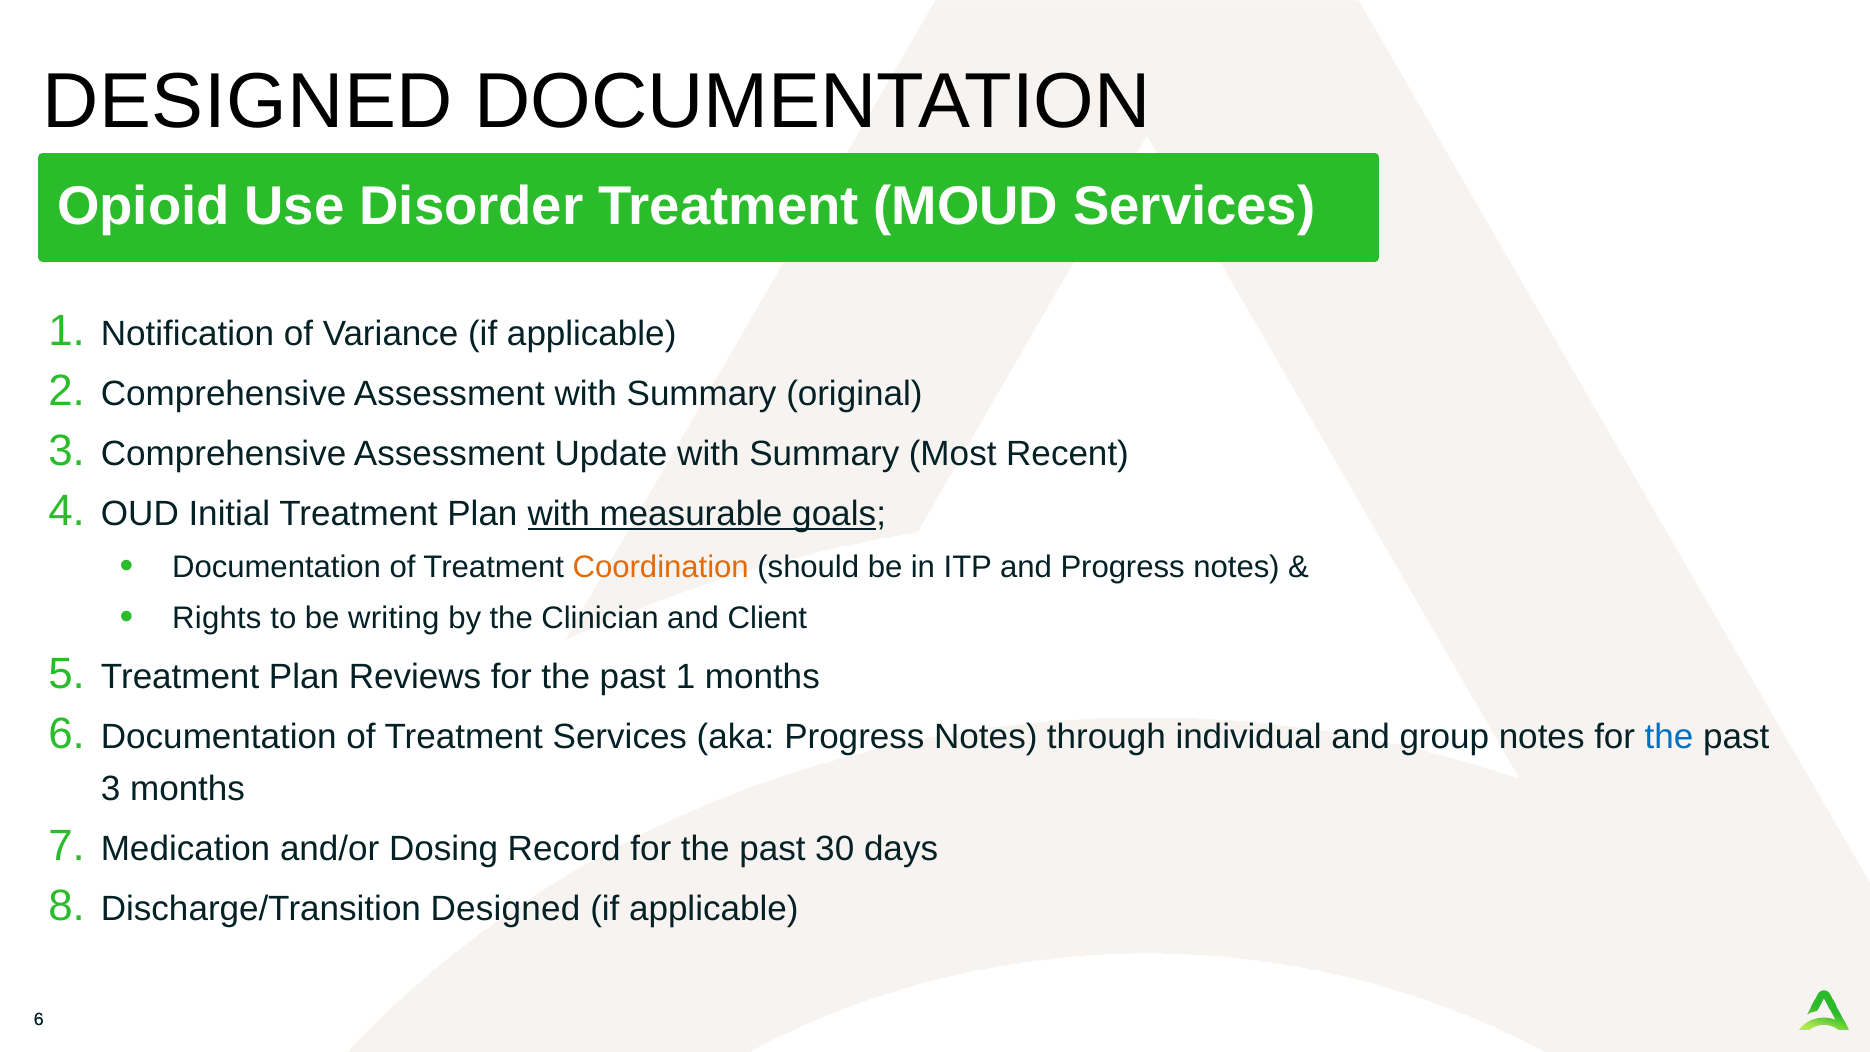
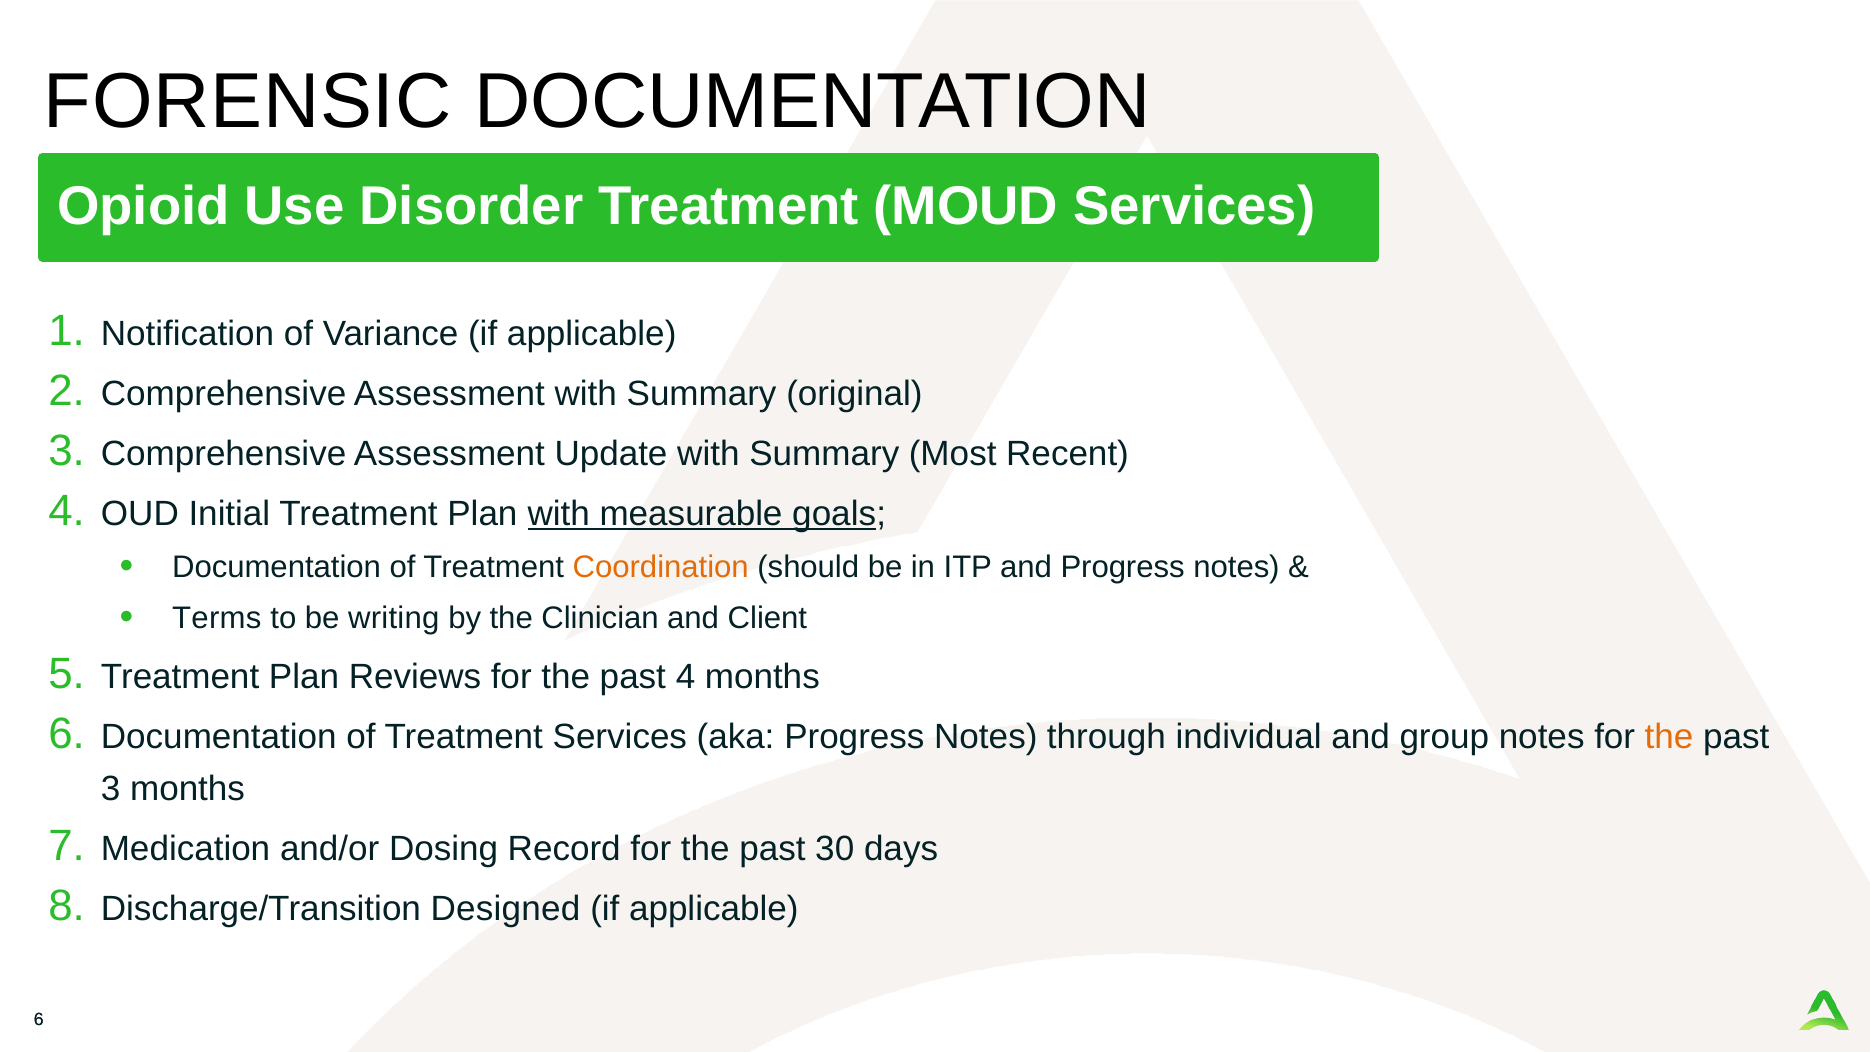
DESIGNED at (248, 101): DESIGNED -> FORENSIC
Rights: Rights -> Terms
past 1: 1 -> 4
the at (1669, 736) colour: blue -> orange
